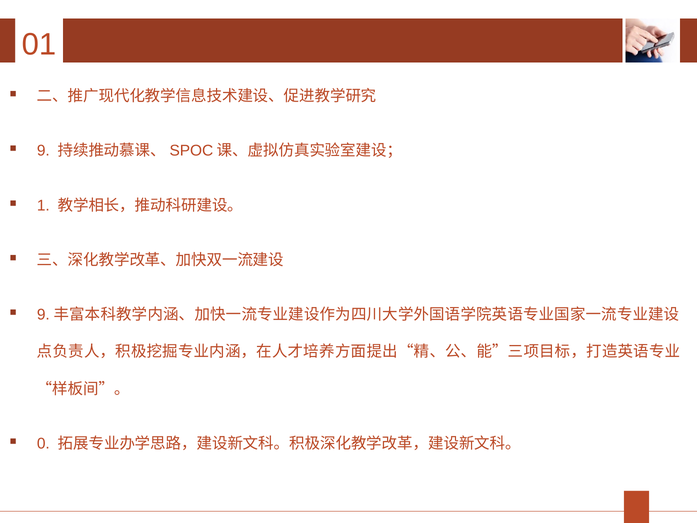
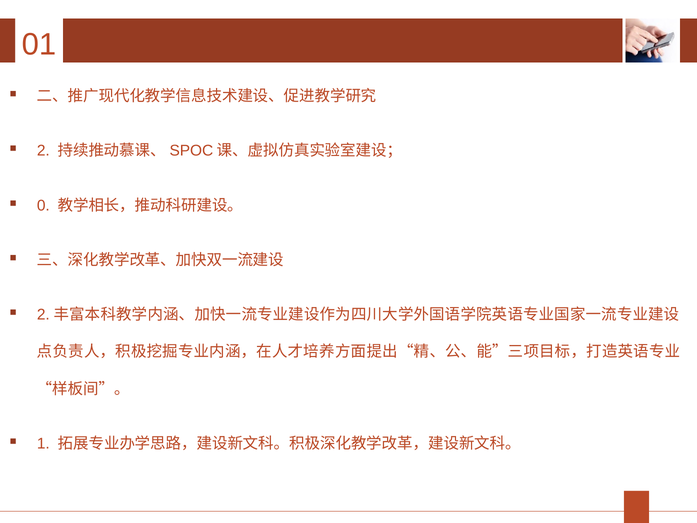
9 at (43, 151): 9 -> 2
1: 1 -> 0
9 at (43, 315): 9 -> 2
0: 0 -> 1
